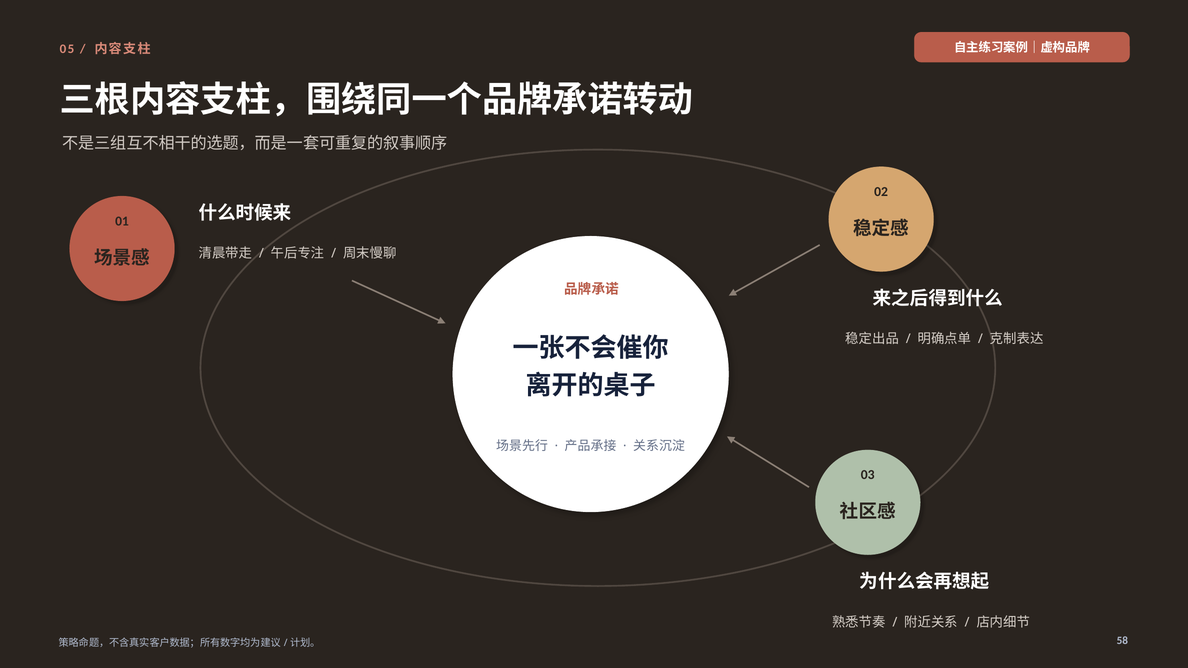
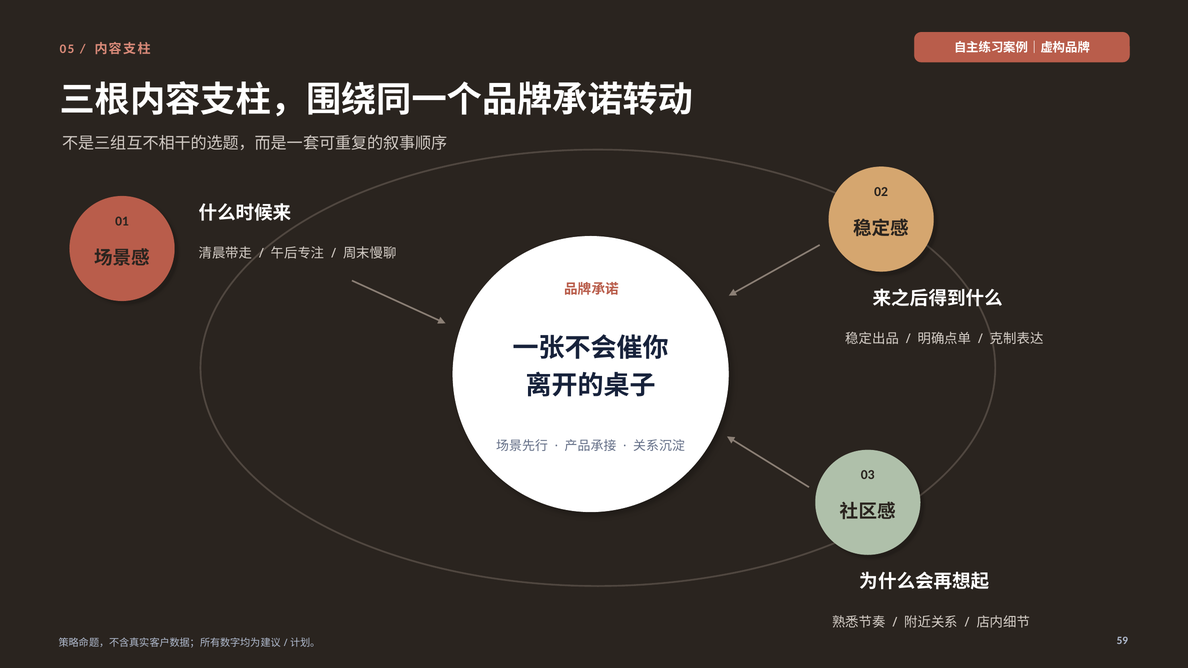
58: 58 -> 59
